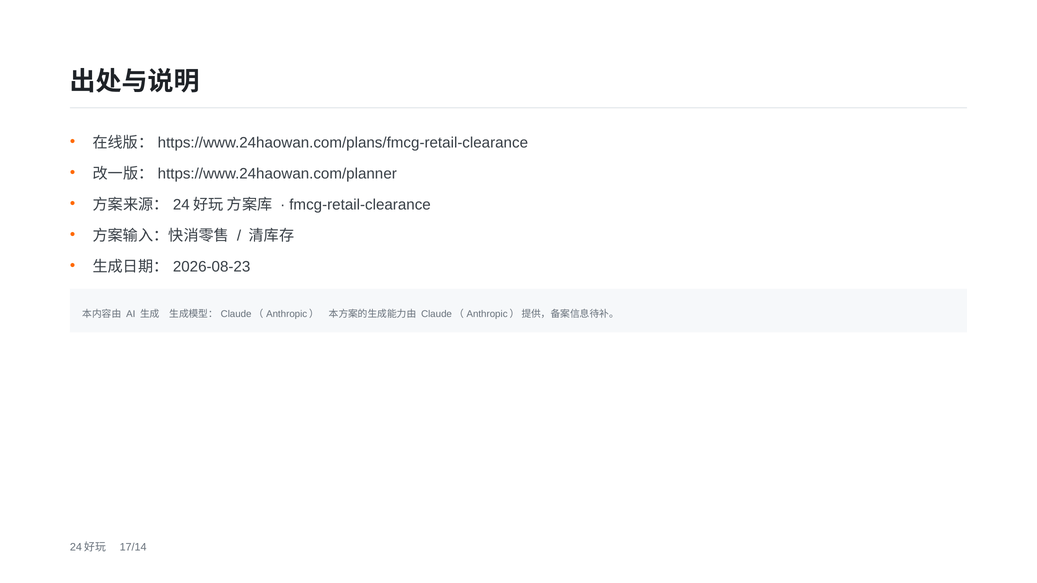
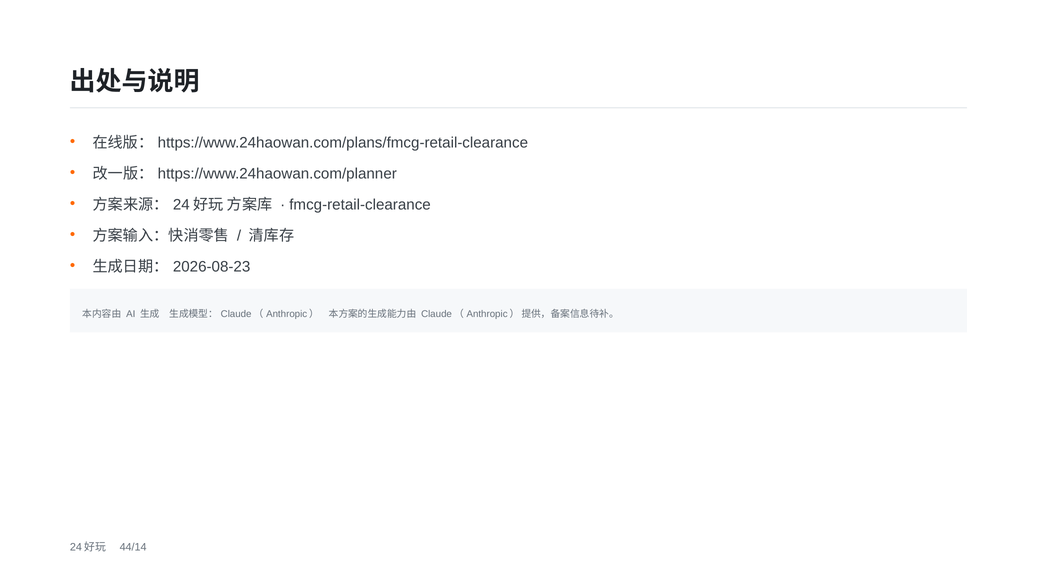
17/14: 17/14 -> 44/14
